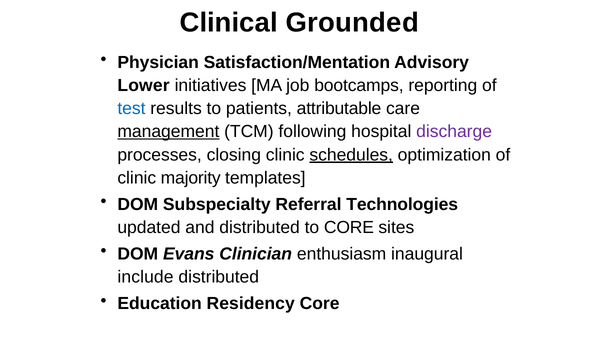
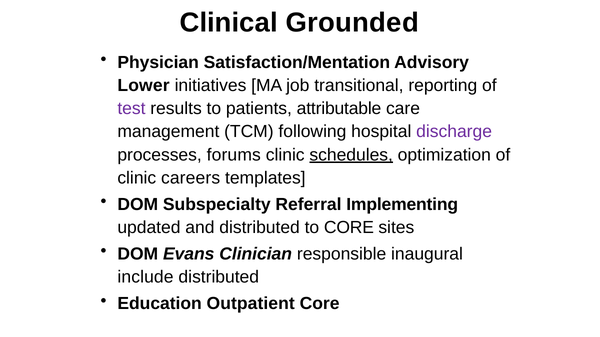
bootcamps: bootcamps -> transitional
test colour: blue -> purple
management underline: present -> none
closing: closing -> forums
majority: majority -> careers
Technologies: Technologies -> Implementing
enthusiasm: enthusiasm -> responsible
Residency: Residency -> Outpatient
